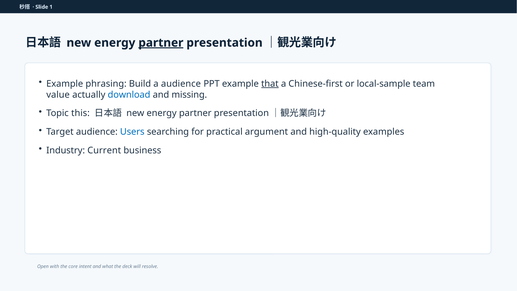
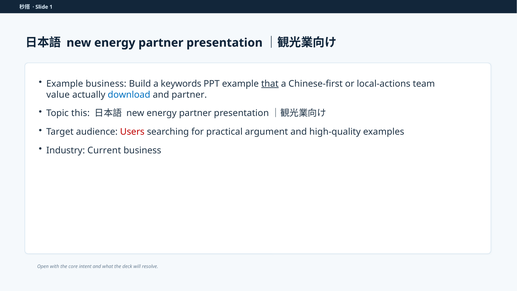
partner at (161, 43) underline: present -> none
Example phrasing: phrasing -> business
a audience: audience -> keywords
local-sample: local-sample -> local-actions
and missing: missing -> partner
Users colour: blue -> red
